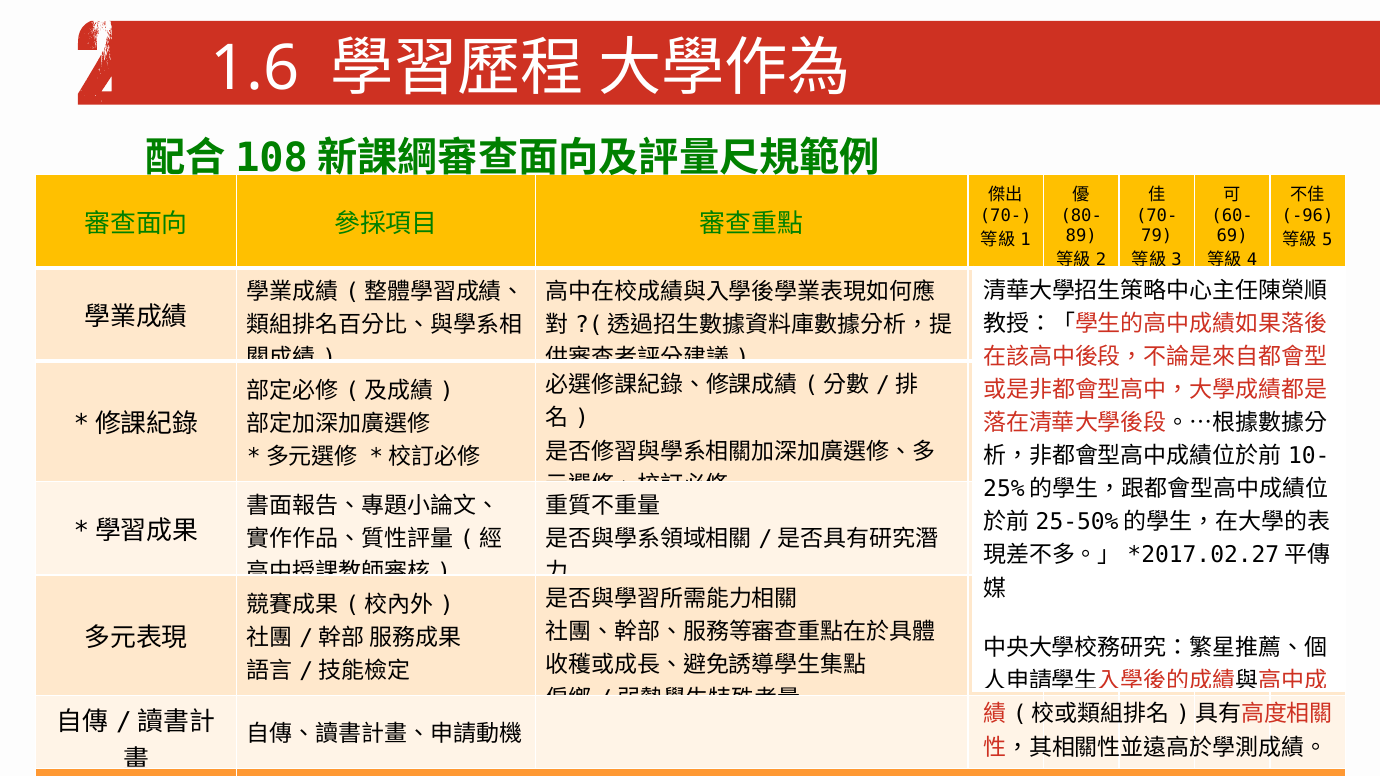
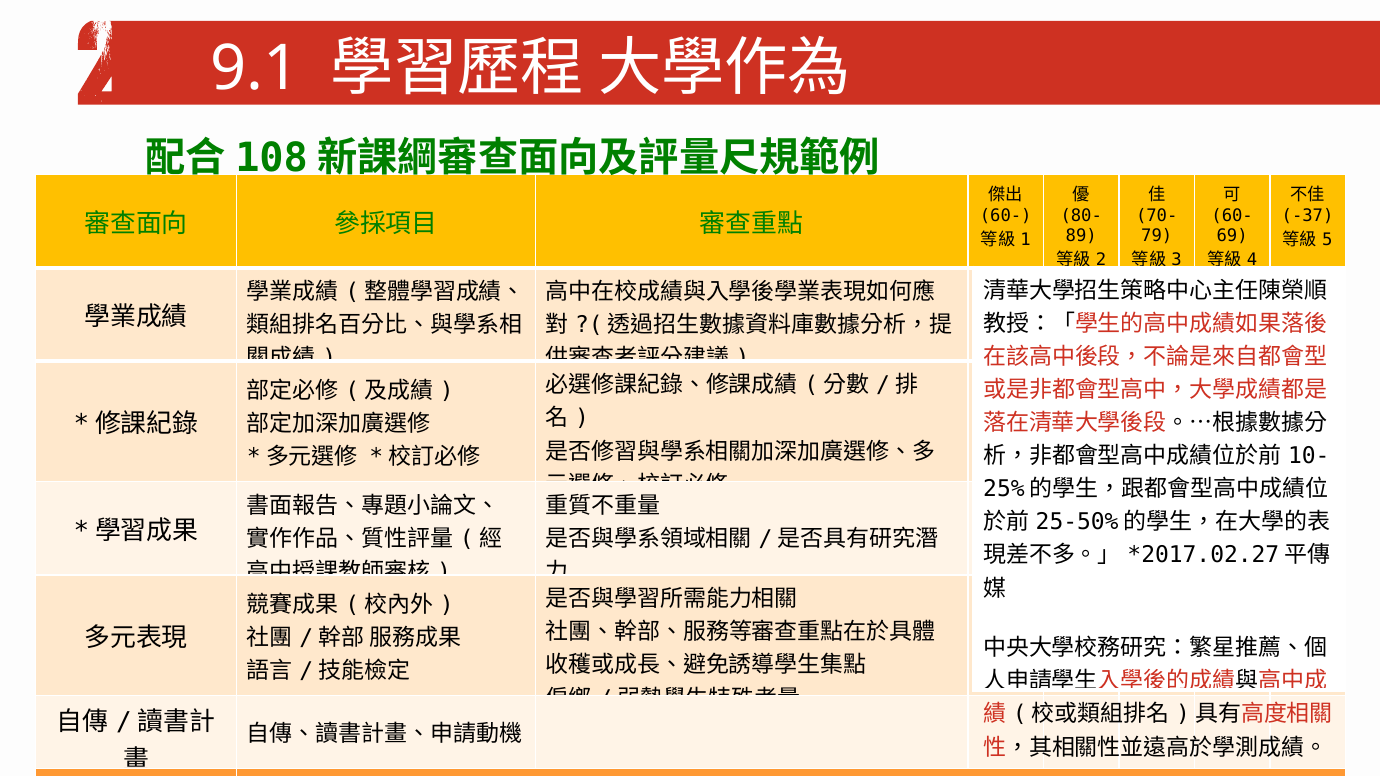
1.6: 1.6 -> 9.1
70- at (1006, 215): 70- -> 60-
-96: -96 -> -37
